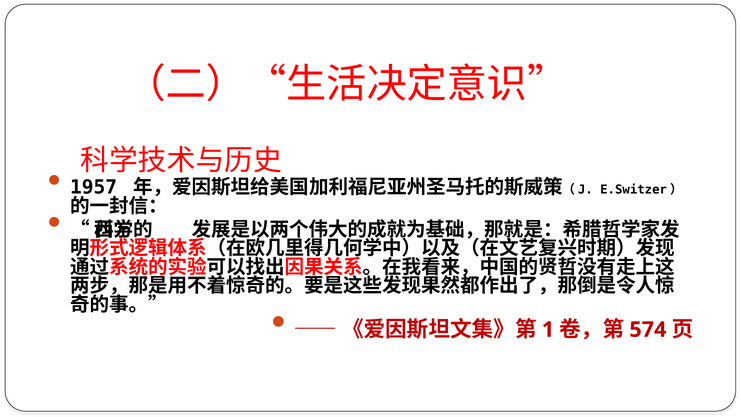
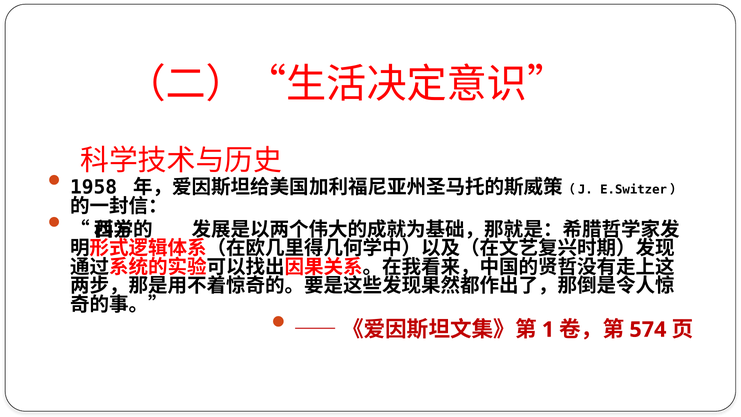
1957: 1957 -> 1958
